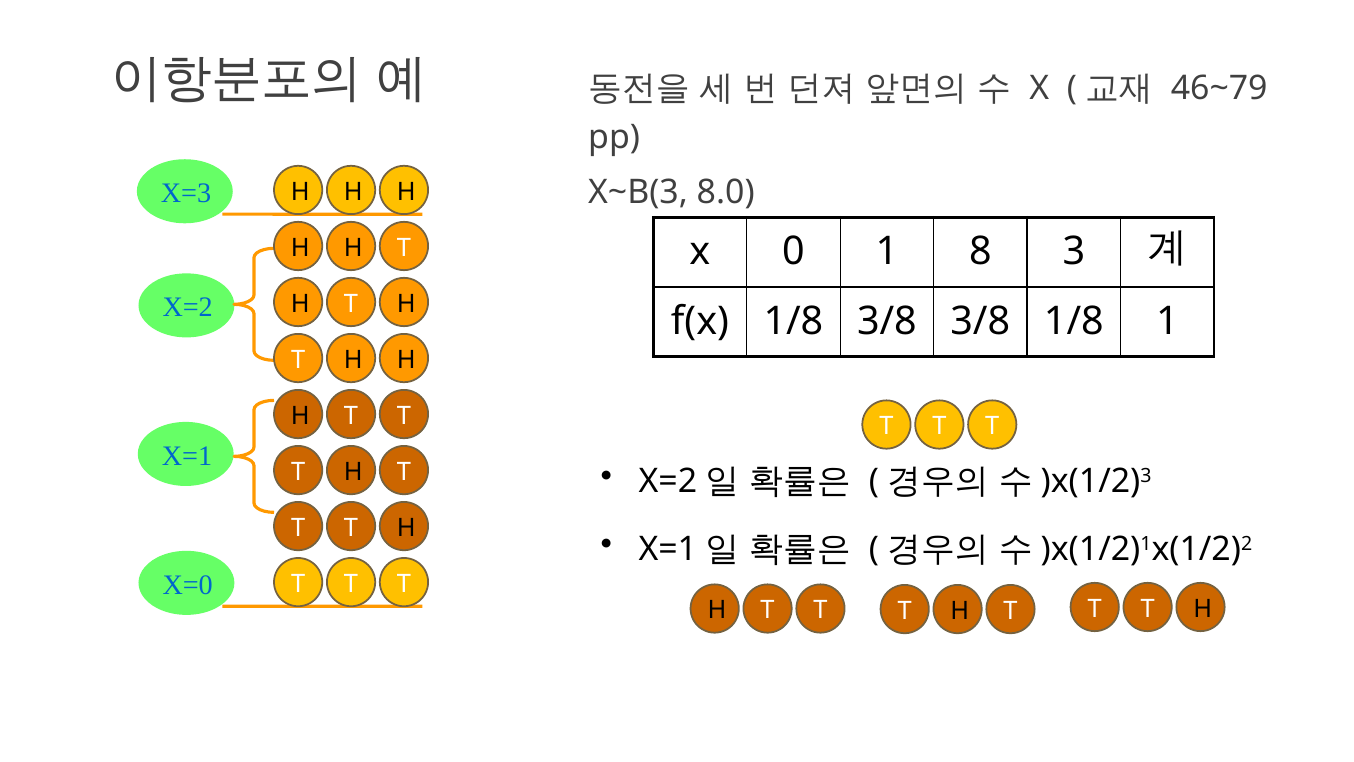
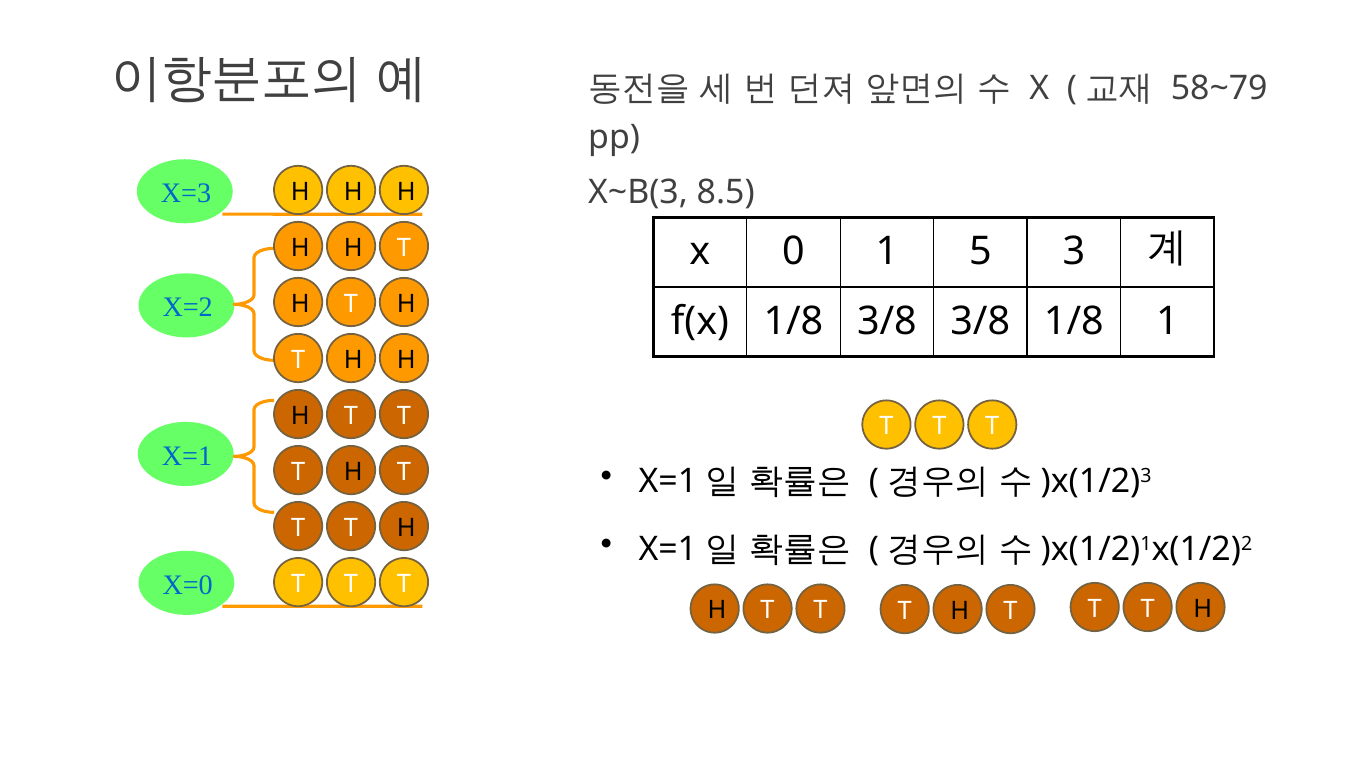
46~79: 46~79 -> 58~79
8.0: 8.0 -> 8.5
8: 8 -> 5
X=2 at (668, 481): X=2 -> X=1
